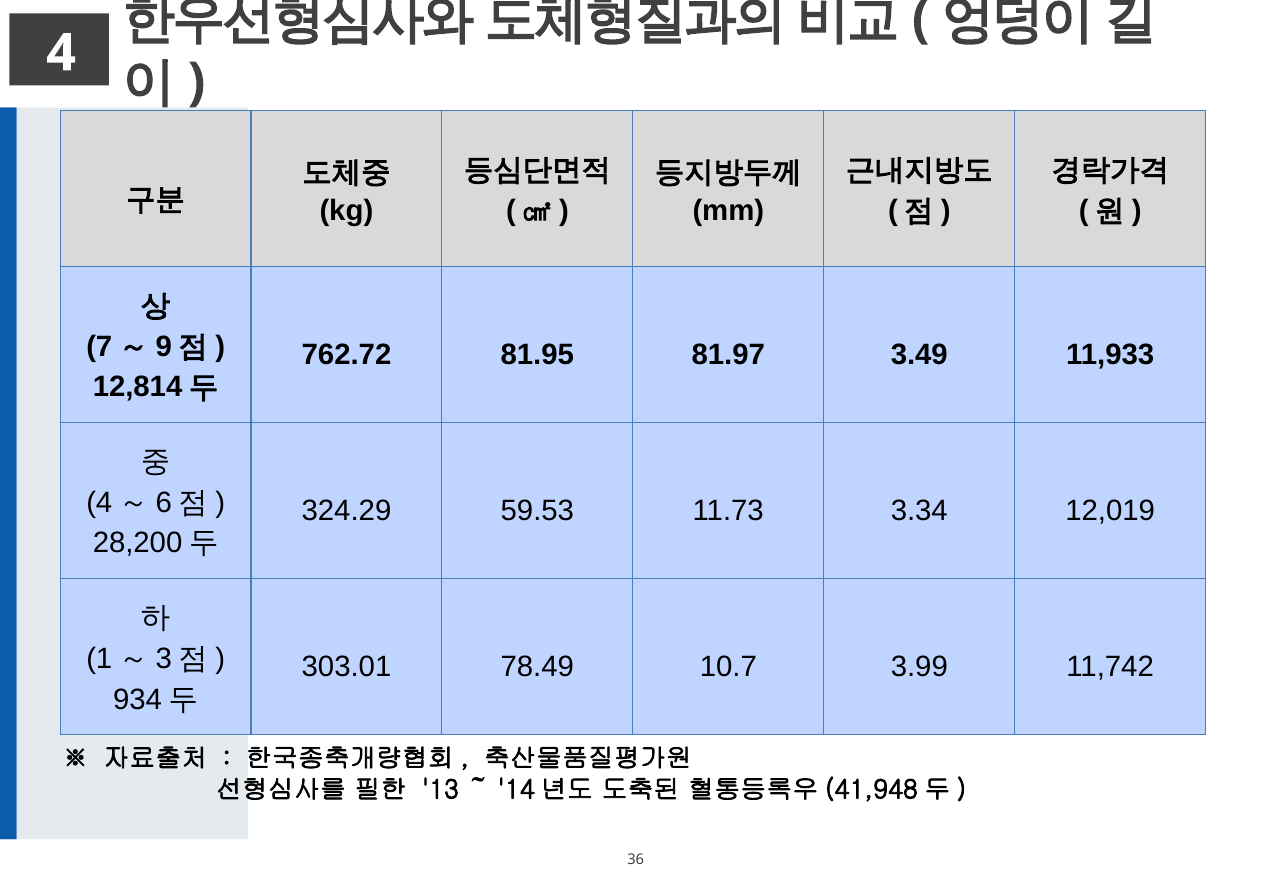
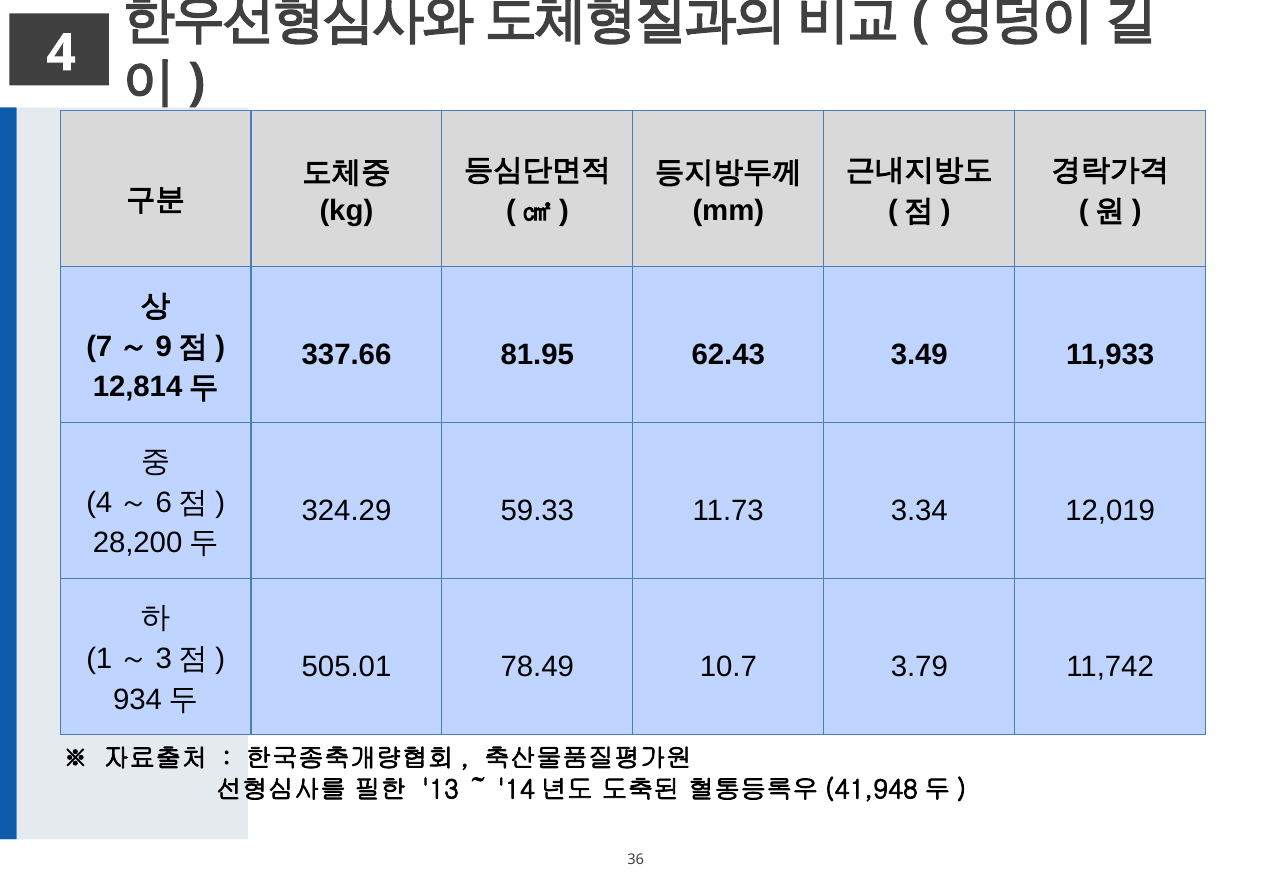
762.72: 762.72 -> 337.66
81.97: 81.97 -> 62.43
59.53: 59.53 -> 59.33
303.01: 303.01 -> 505.01
3.99: 3.99 -> 3.79
